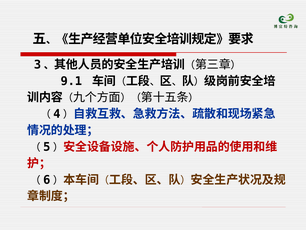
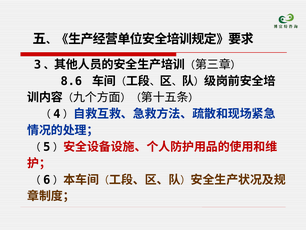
9.1: 9.1 -> 8.6
